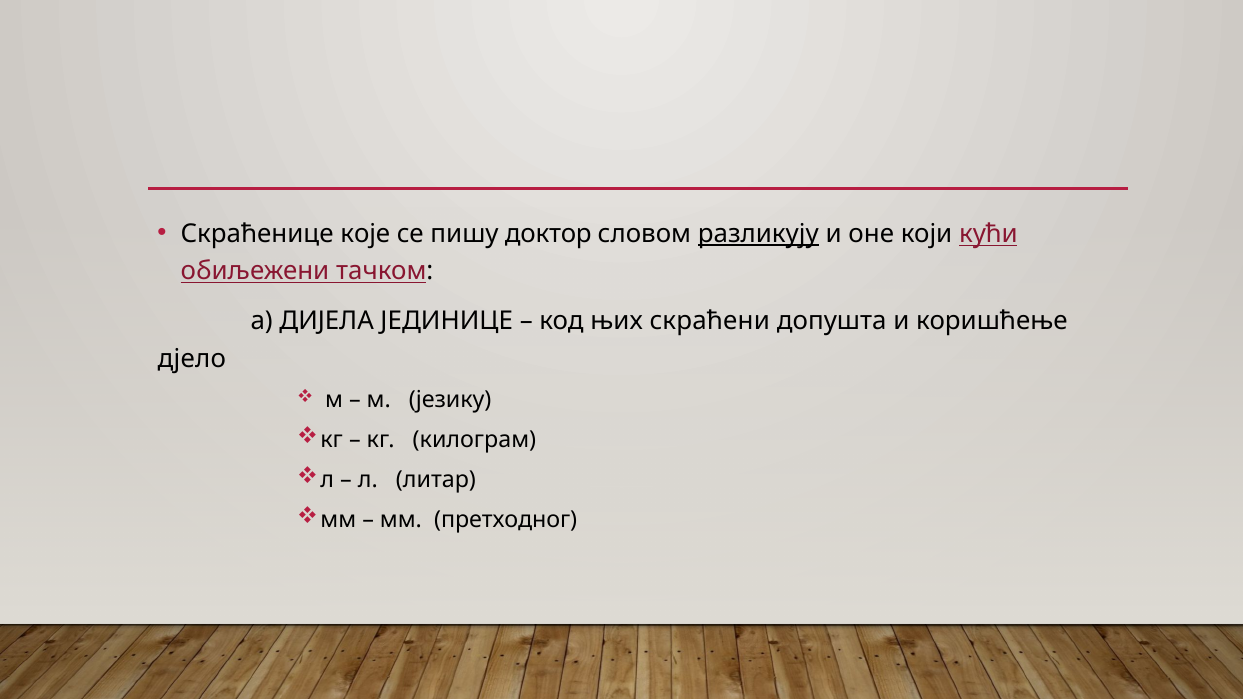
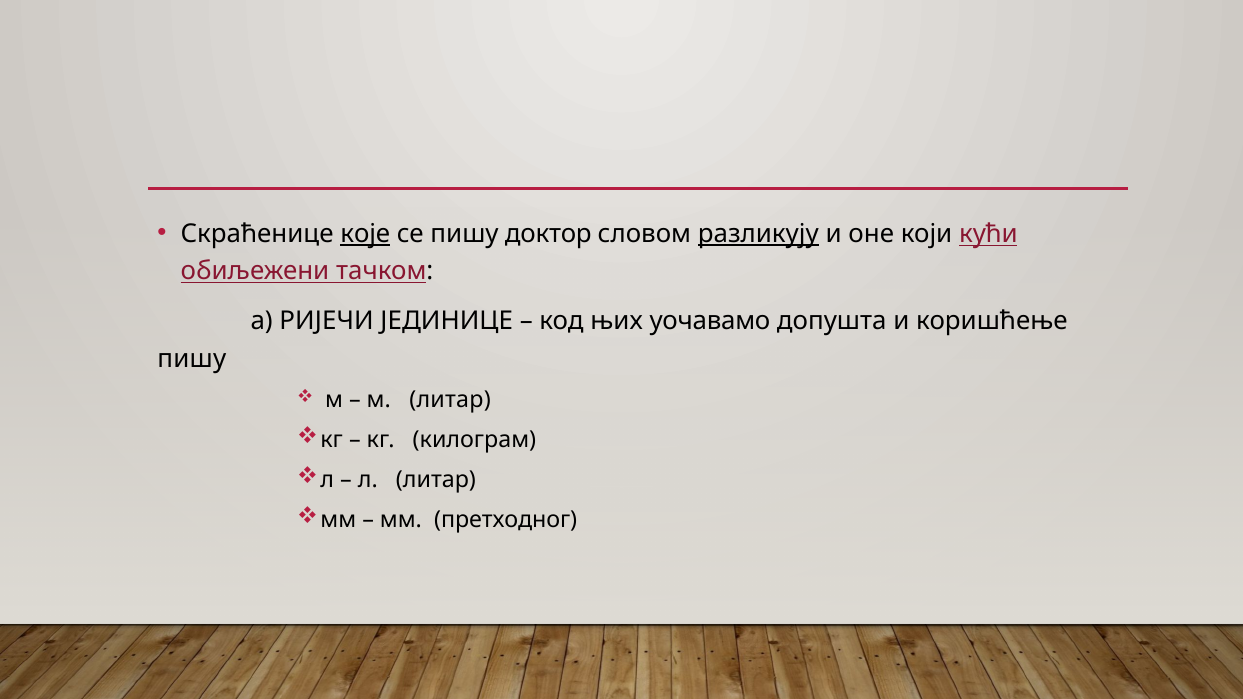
које underline: none -> present
ДИЈЕЛА: ДИЈЕЛА -> РИЈЕЧИ
скраћени: скраћени -> уочавамо
дјело at (192, 359): дјело -> пишу
м језику: језику -> литар
